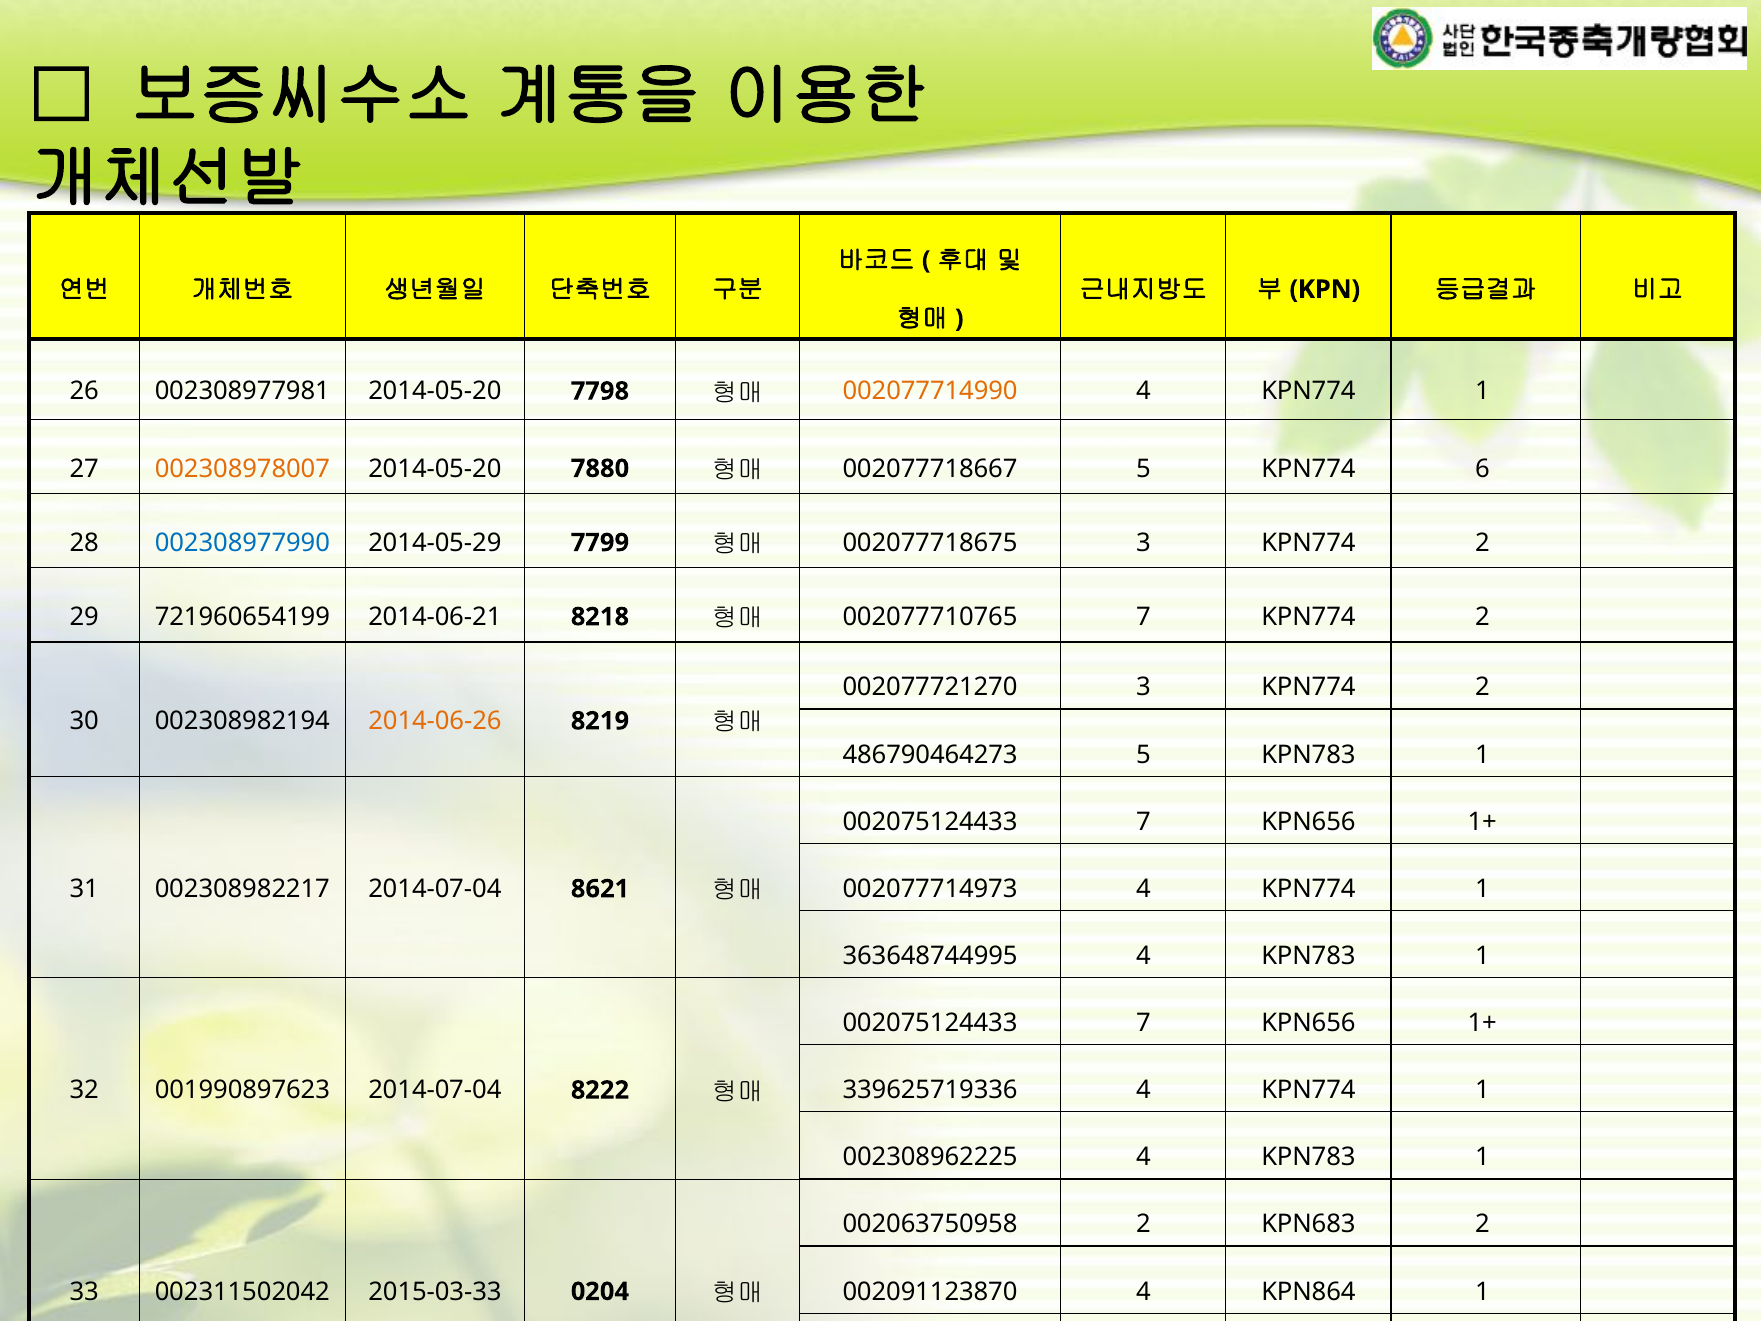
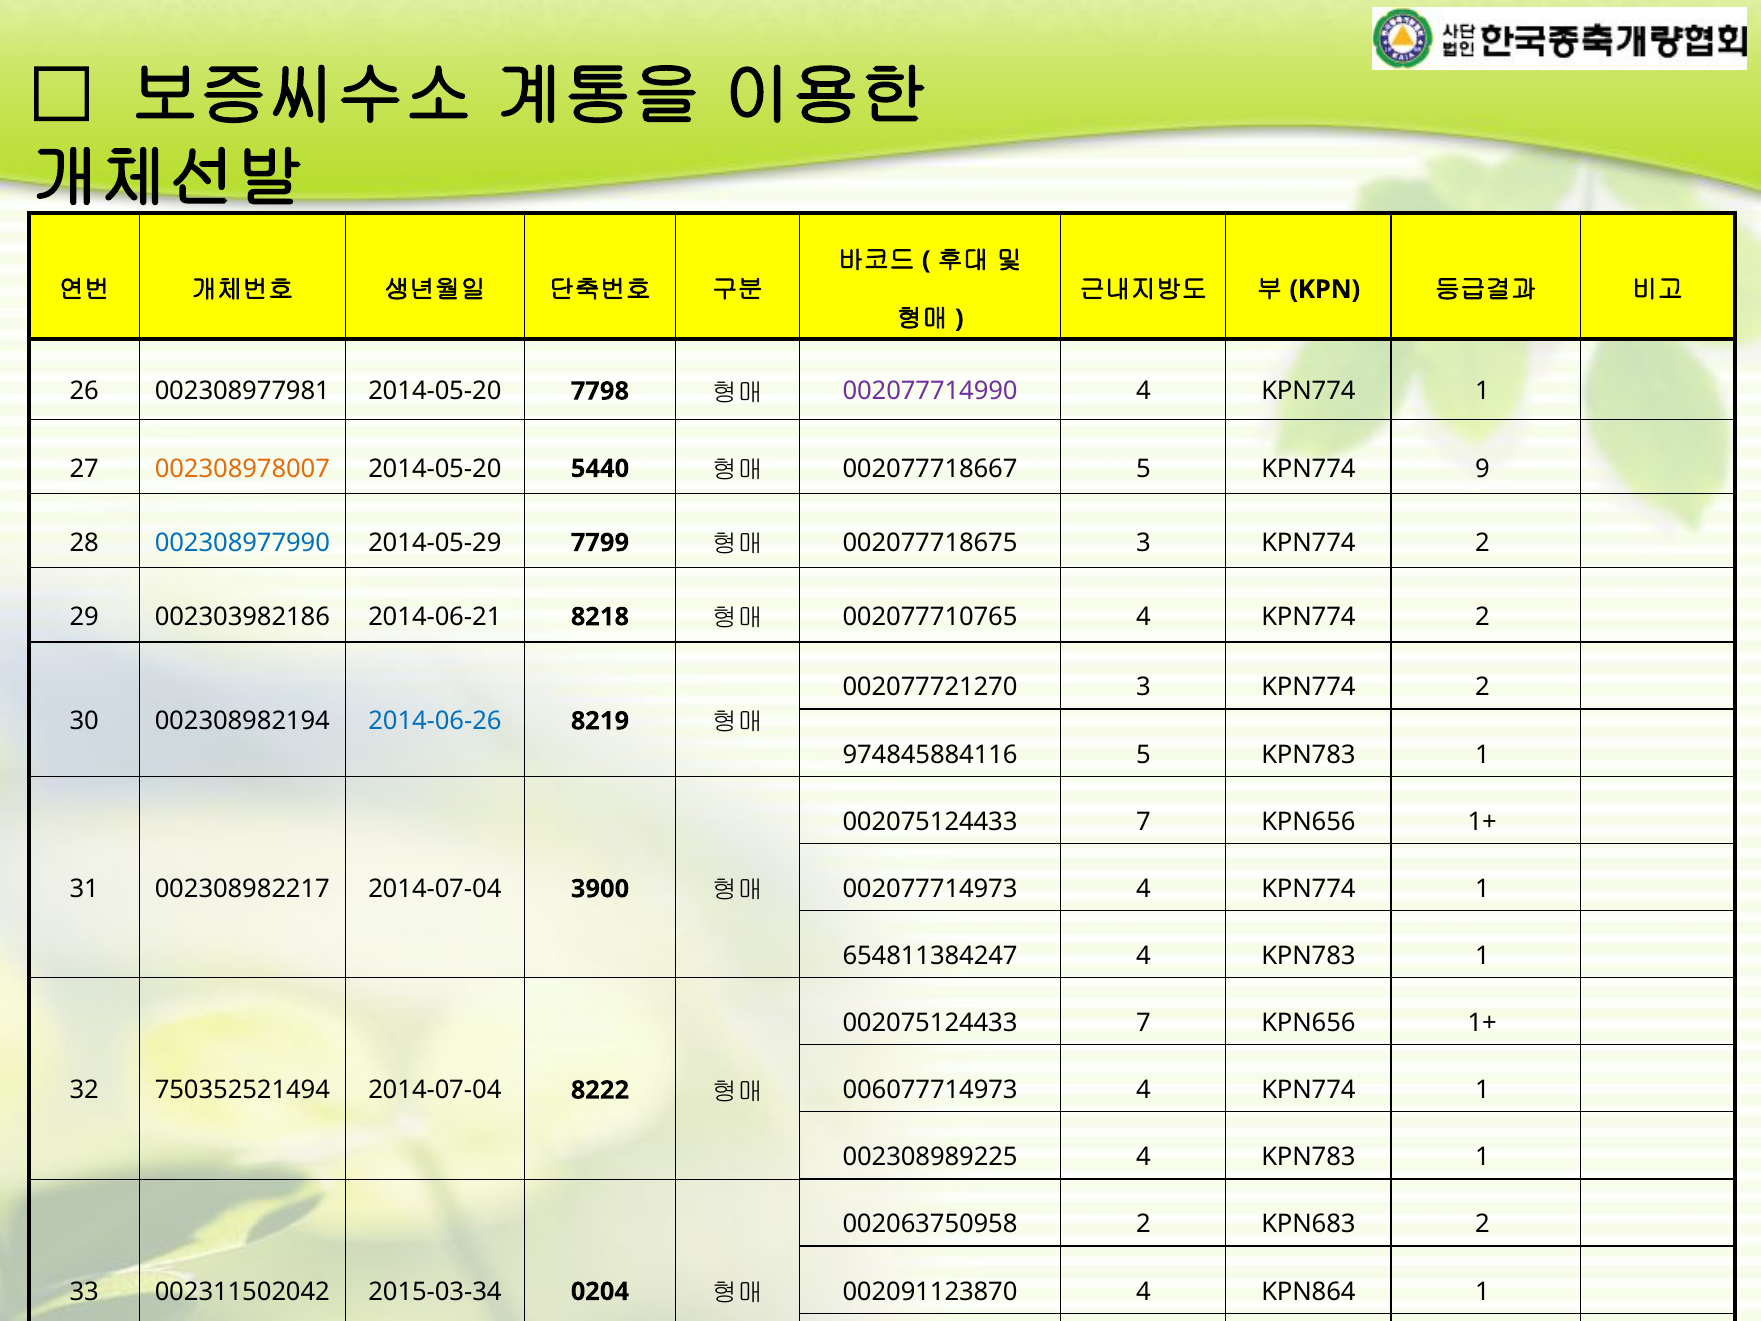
002077714990 colour: orange -> purple
7880: 7880 -> 5440
6: 6 -> 9
721960654199: 721960654199 -> 002303982186
002077710765 7: 7 -> 4
2014-06-26 colour: orange -> blue
486790464273: 486790464273 -> 974845884116
8621: 8621 -> 3900
363648744995: 363648744995 -> 654811384247
001990897623: 001990897623 -> 750352521494
339625719336: 339625719336 -> 006077714973
002308962225: 002308962225 -> 002308989225
2015-03-33: 2015-03-33 -> 2015-03-34
